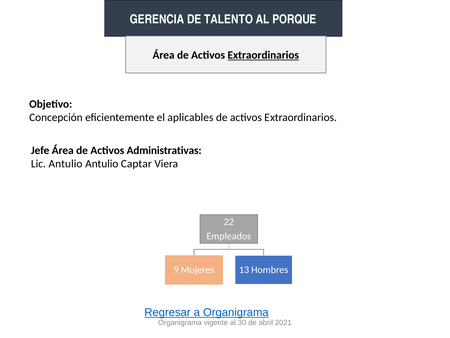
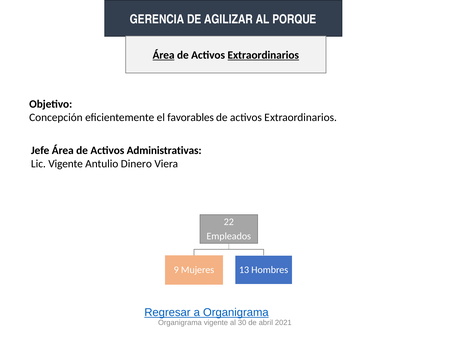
TALENTO: TALENTO -> AGILIZAR
Área at (164, 55) underline: none -> present
aplicables: aplicables -> favorables
Lic Antulio: Antulio -> Vigente
Captar: Captar -> Dinero
